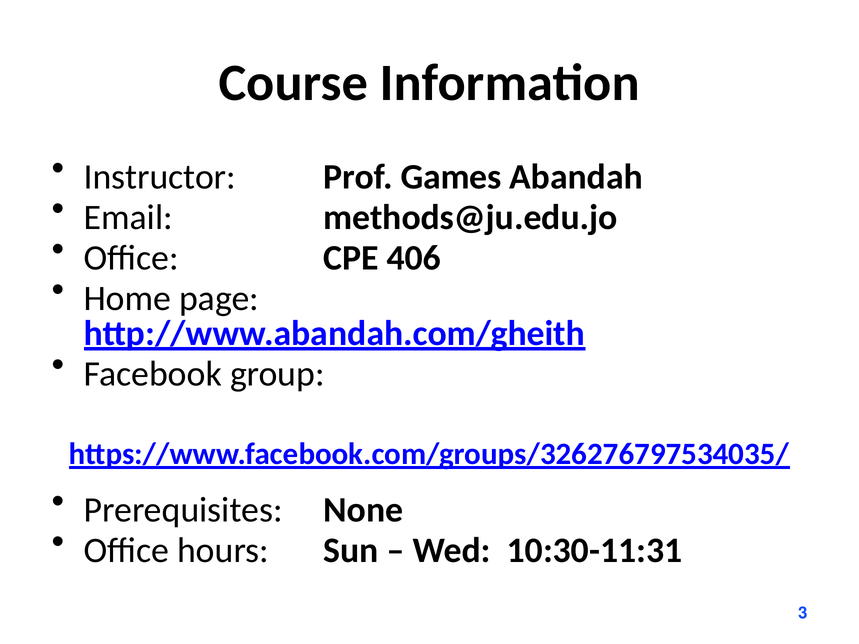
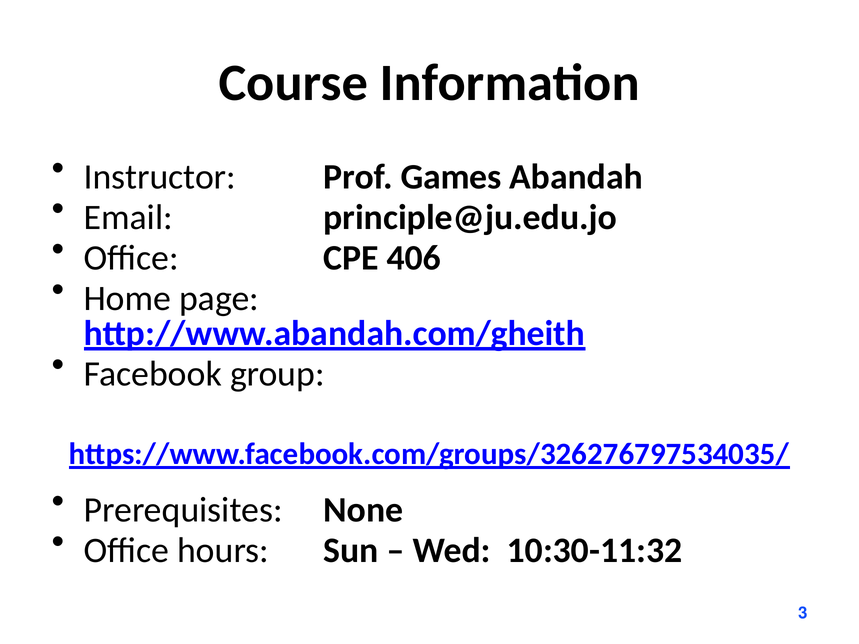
methods@ju.edu.jo: methods@ju.edu.jo -> principle@ju.edu.jo
10:30-11:31: 10:30-11:31 -> 10:30-11:32
